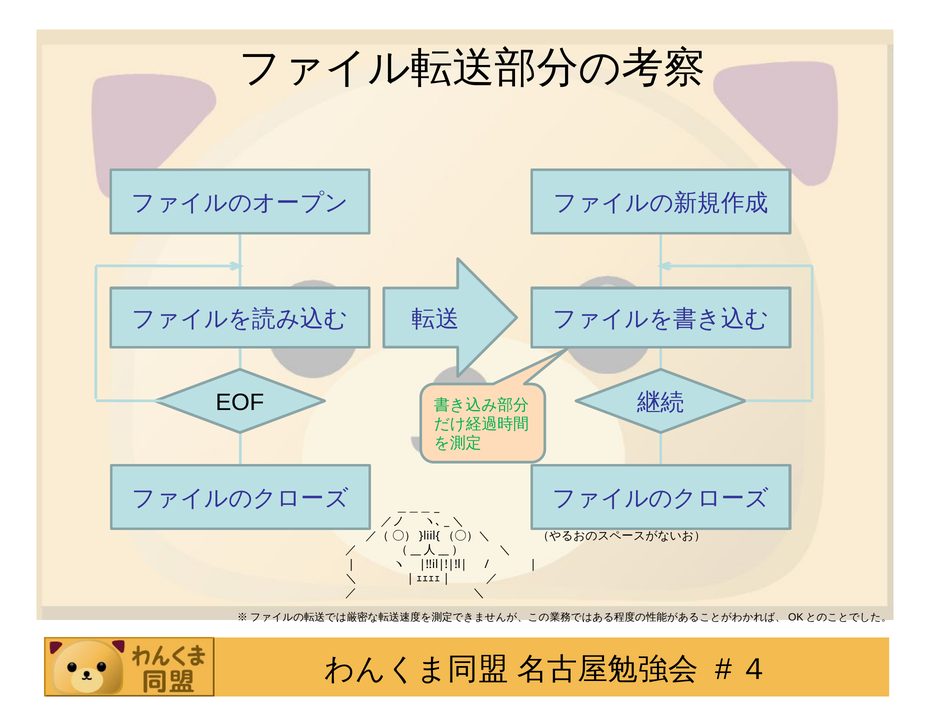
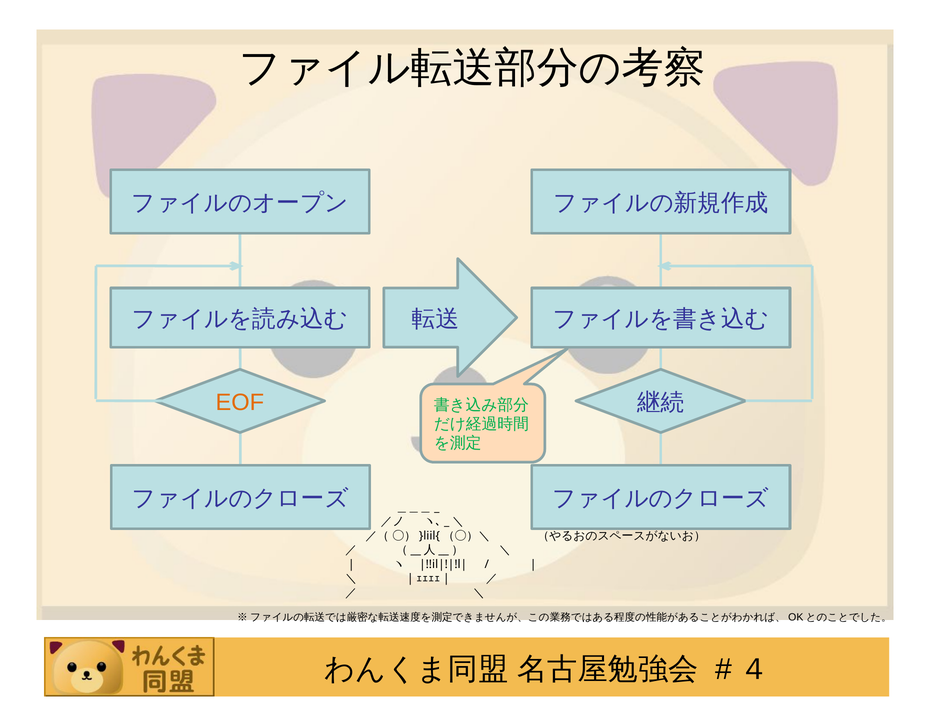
EOF colour: black -> orange
